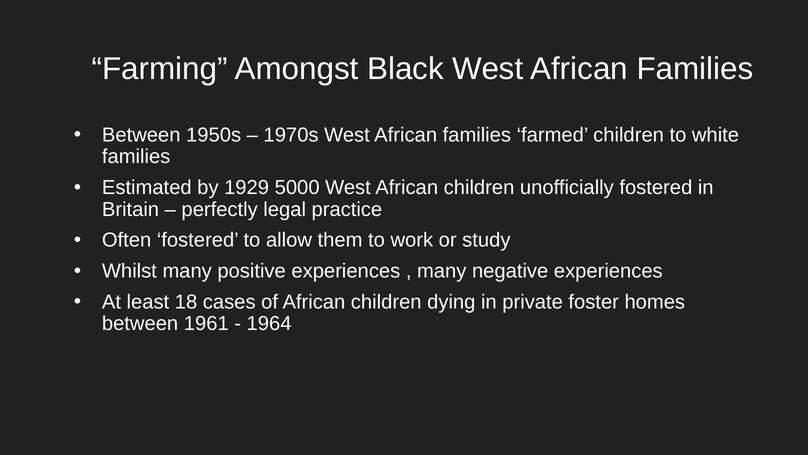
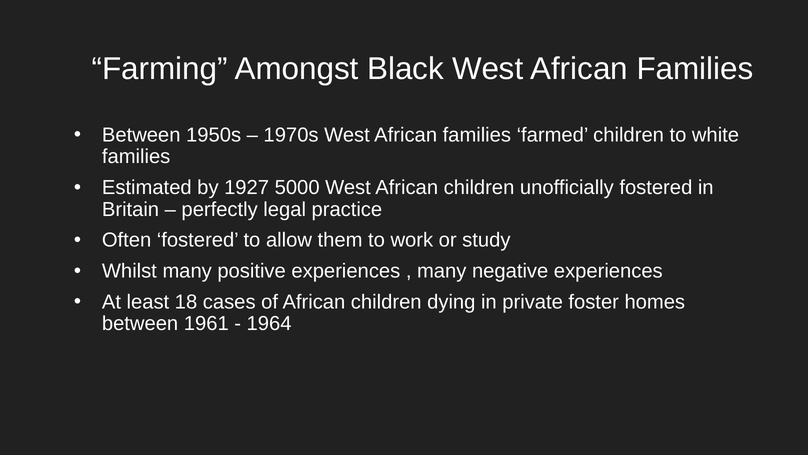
1929: 1929 -> 1927
